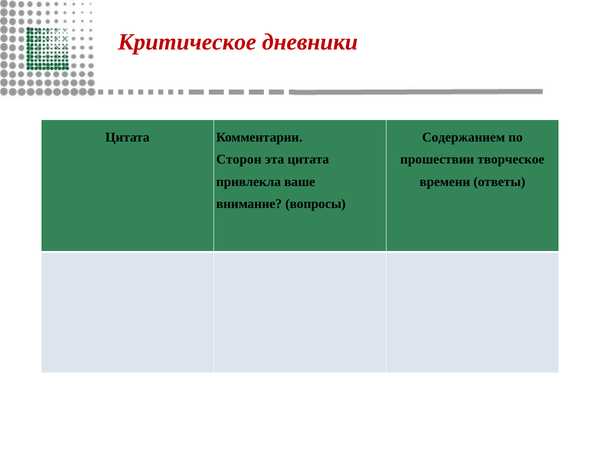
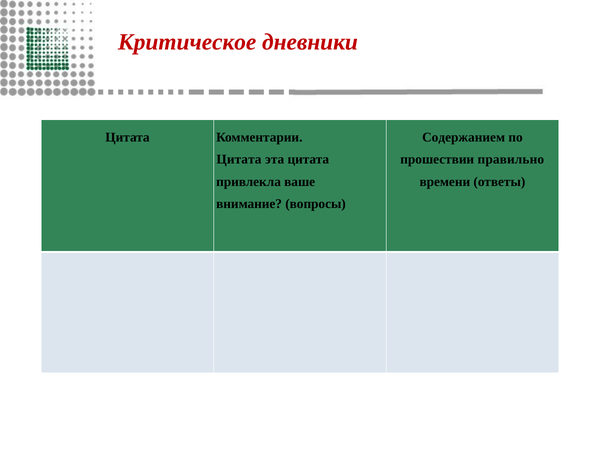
Сторон at (239, 159): Сторон -> Цитата
творческое: творческое -> правильно
